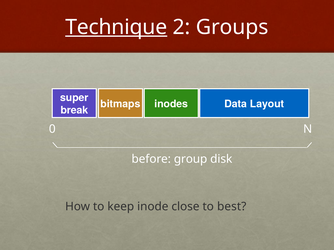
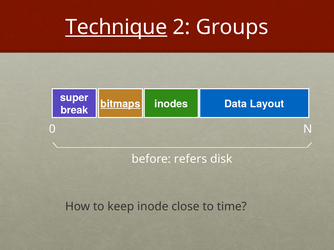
bitmaps underline: none -> present
group: group -> refers
best: best -> time
